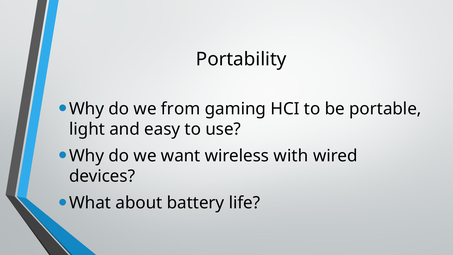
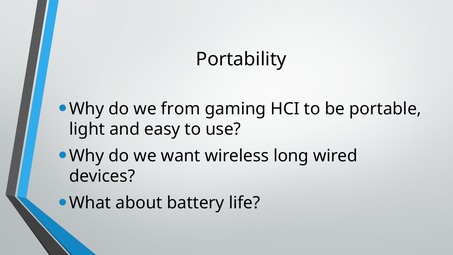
with: with -> long
